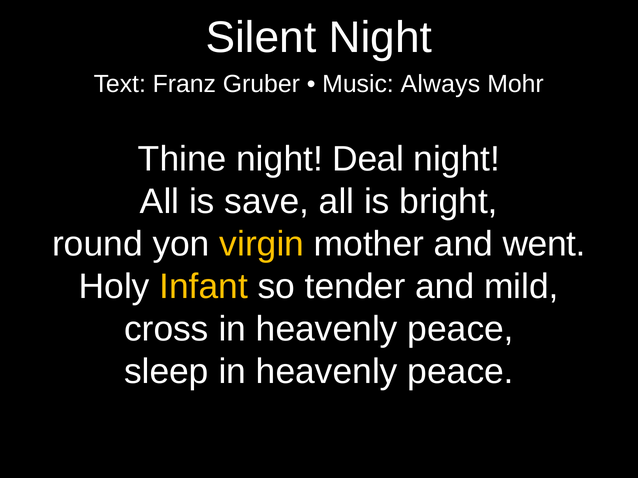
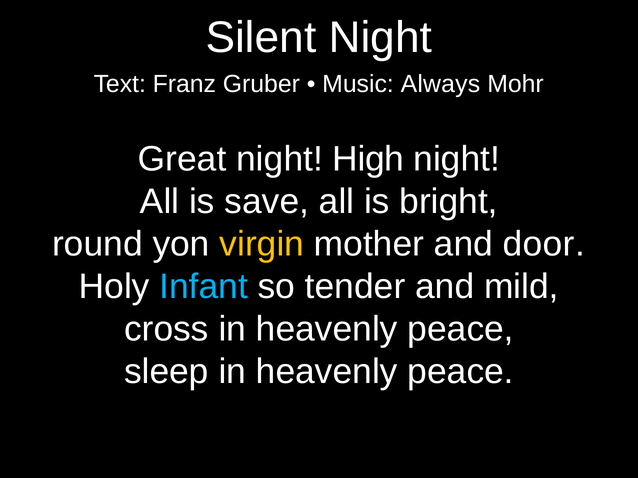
Thine: Thine -> Great
Deal: Deal -> High
went: went -> door
Infant colour: yellow -> light blue
